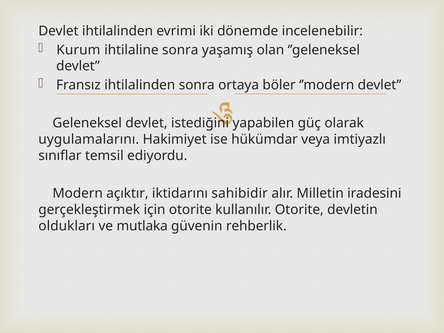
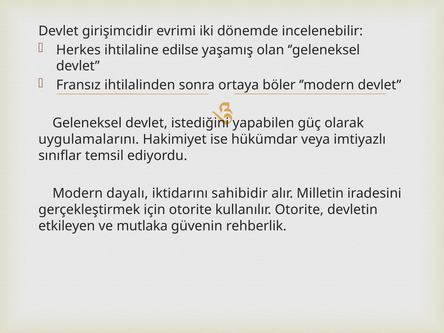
Devlet ihtilalinden: ihtilalinden -> girişimcidir
Kurum: Kurum -> Herkes
ihtilaline sonra: sonra -> edilse
açıktır: açıktır -> dayalı
oldukları: oldukları -> etkileyen
